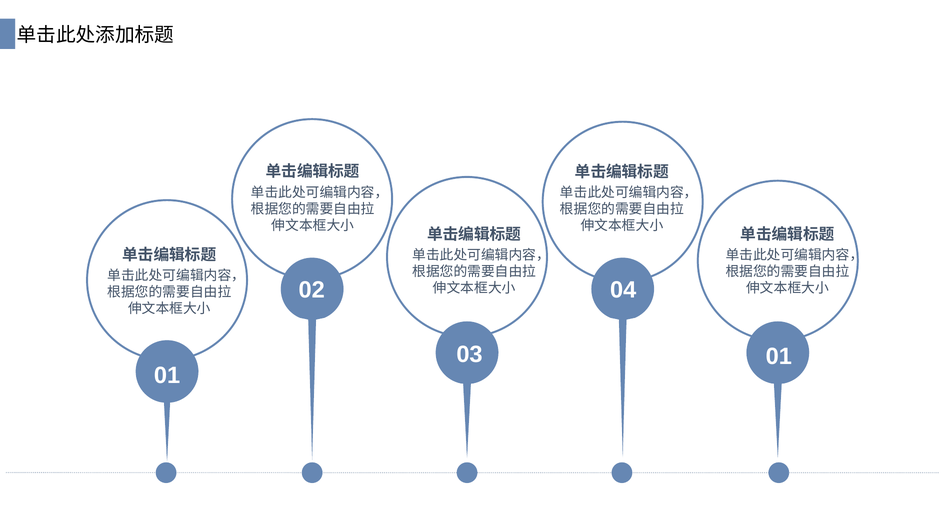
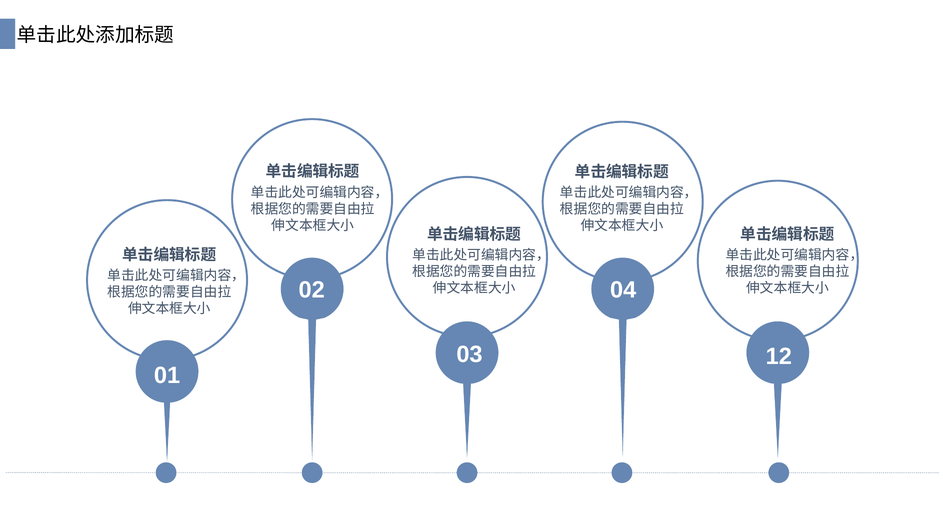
03 01: 01 -> 12
